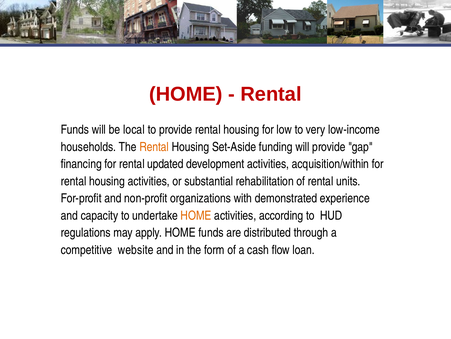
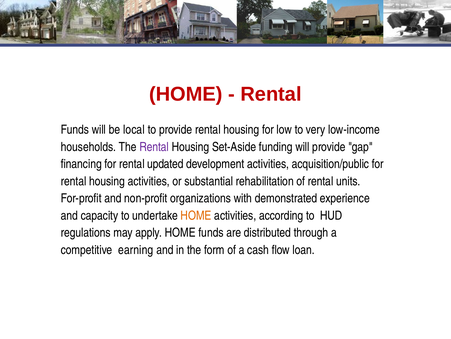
Rental at (154, 147) colour: orange -> purple
acquisition/within: acquisition/within -> acquisition/public
website: website -> earning
